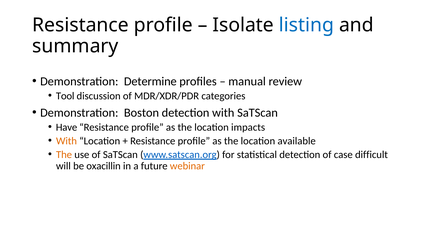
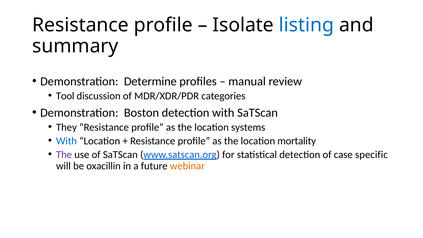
Have: Have -> They
impacts: impacts -> systems
With at (66, 141) colour: orange -> blue
available: available -> mortality
The at (64, 155) colour: orange -> purple
difficult: difficult -> specific
